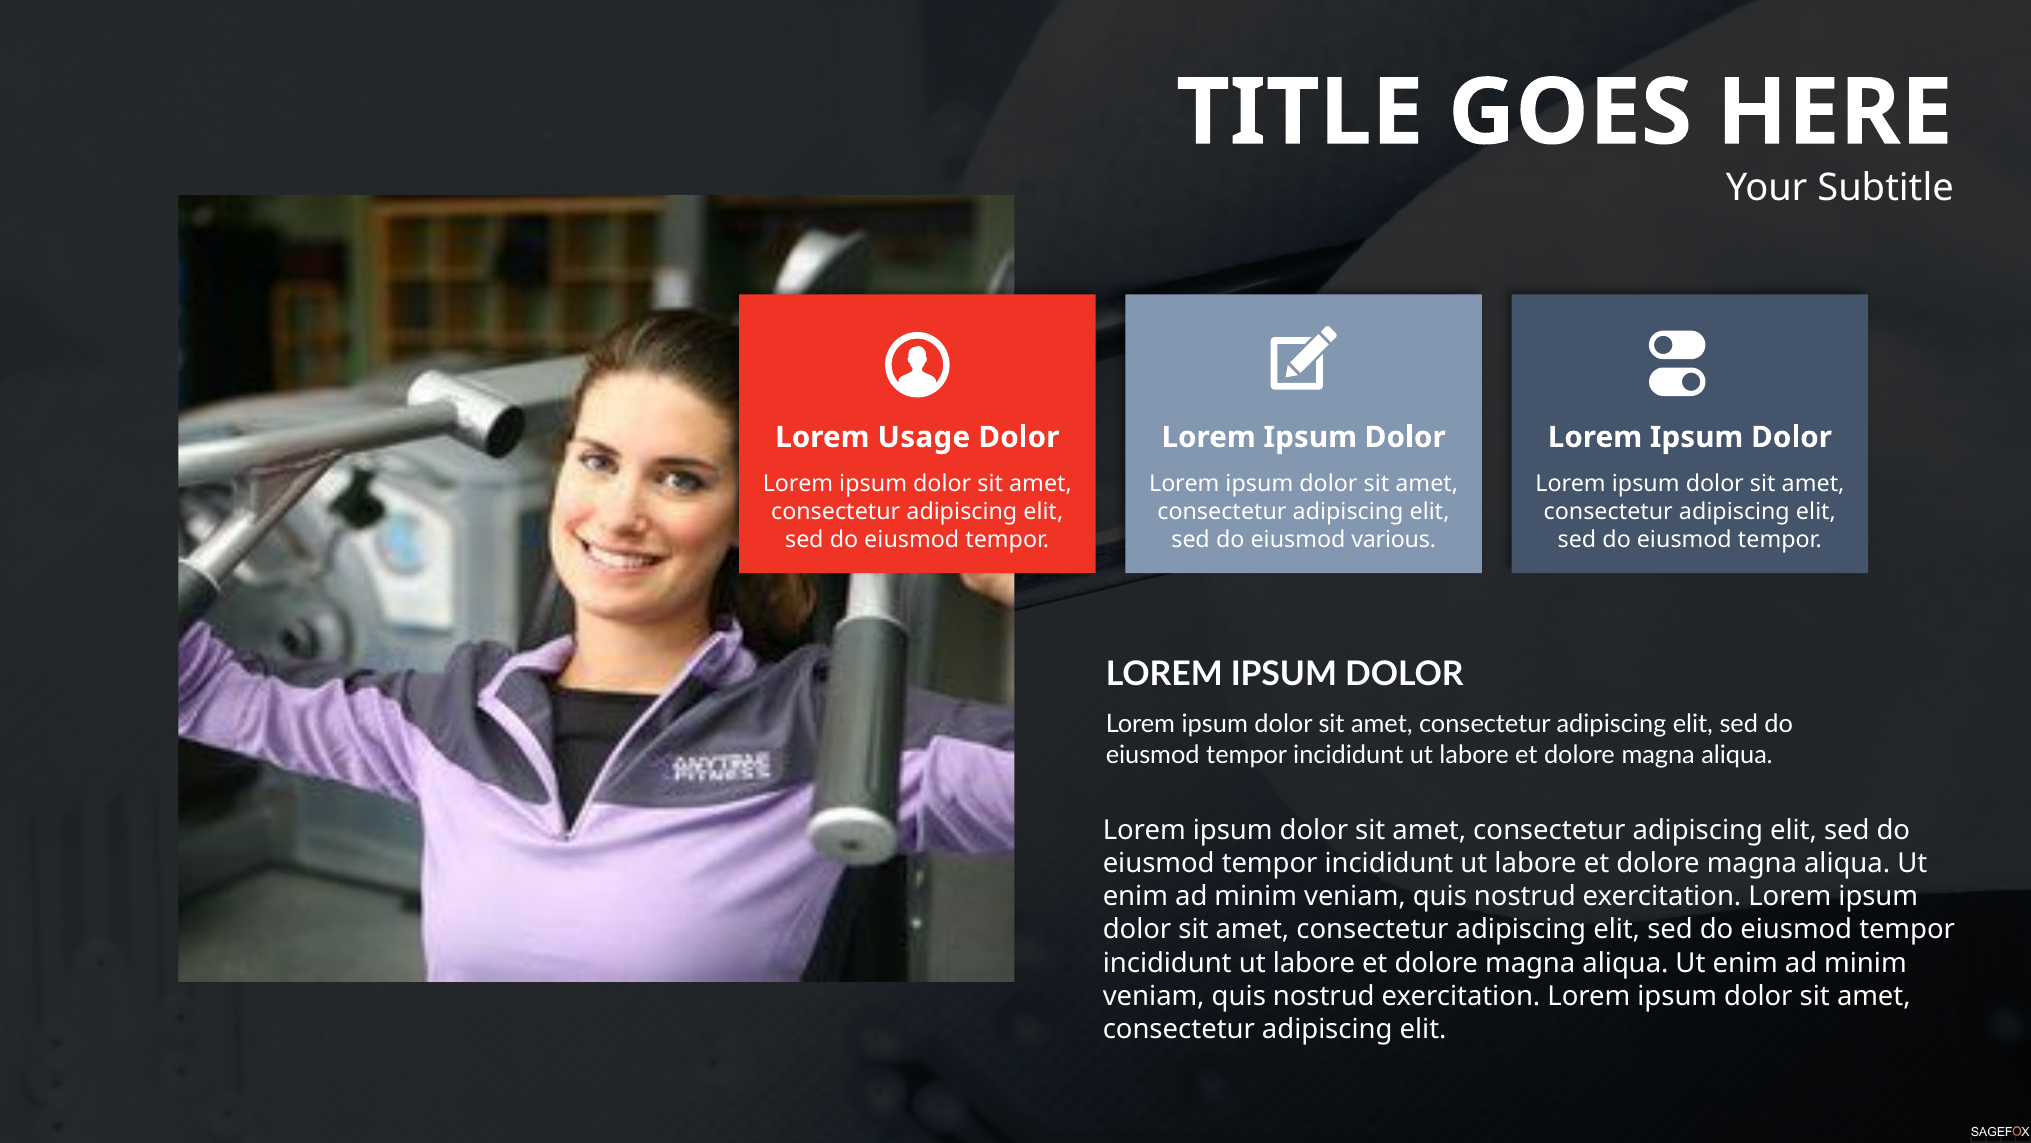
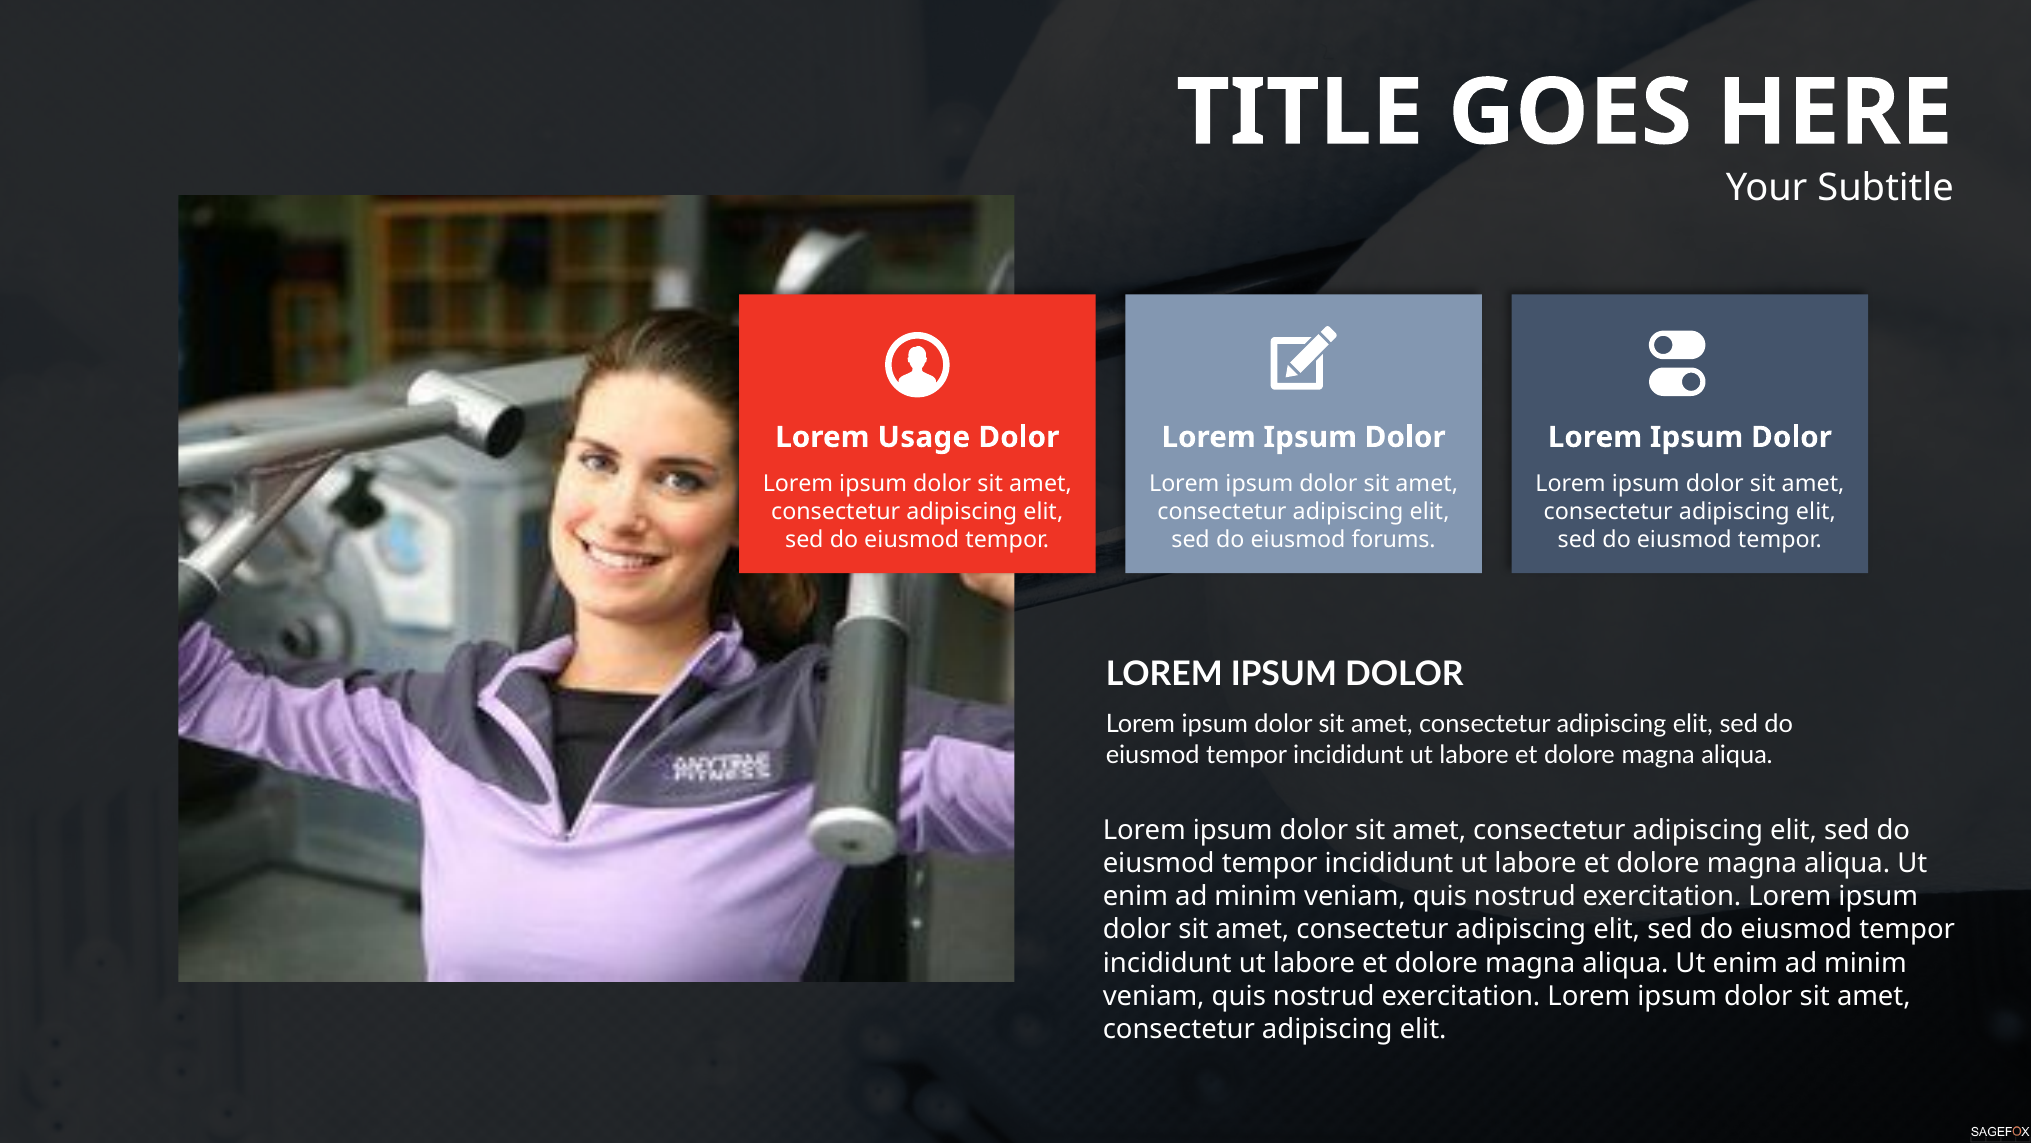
various: various -> forums
